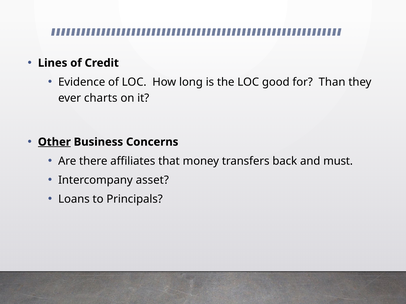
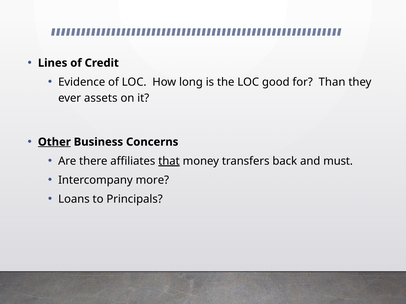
charts: charts -> assets
that underline: none -> present
asset: asset -> more
